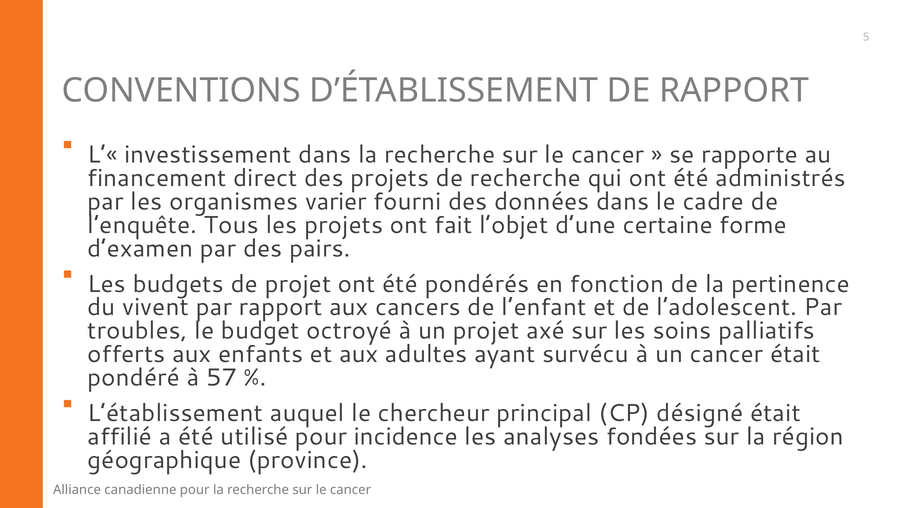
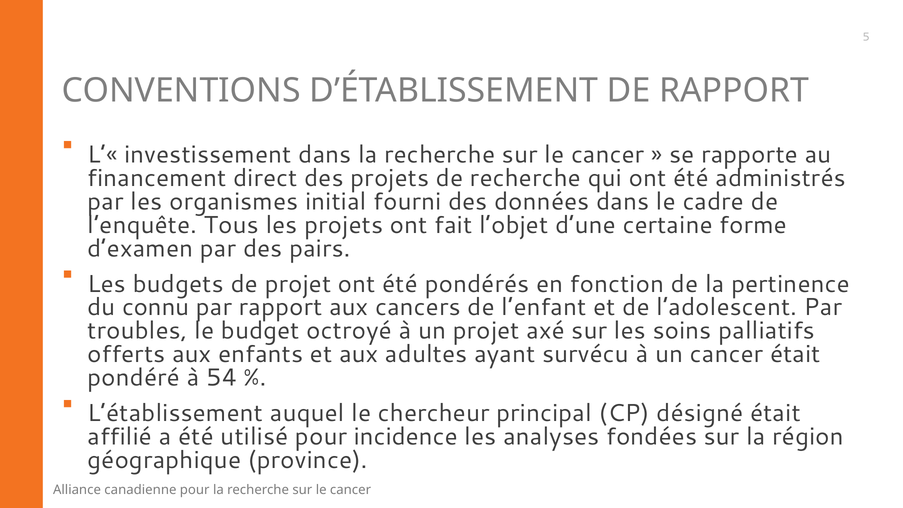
varier: varier -> initial
vivent: vivent -> connu
57: 57 -> 54
